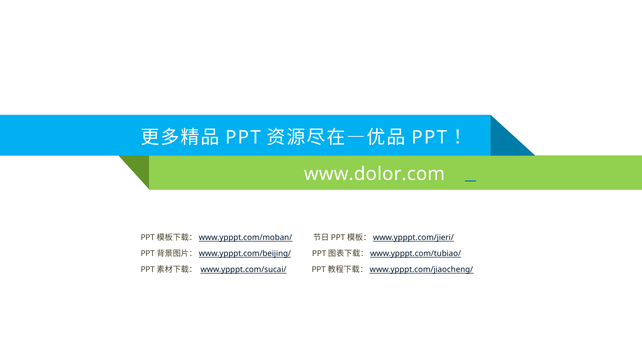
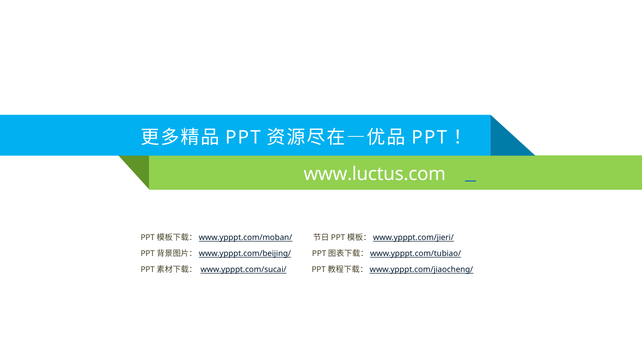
www.dolor.com: www.dolor.com -> www.luctus.com
